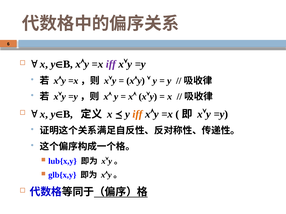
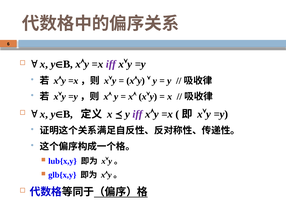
iff at (138, 114) colour: orange -> purple
